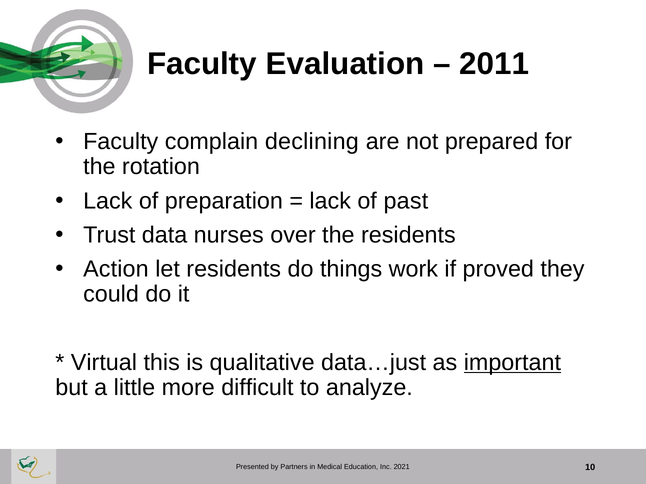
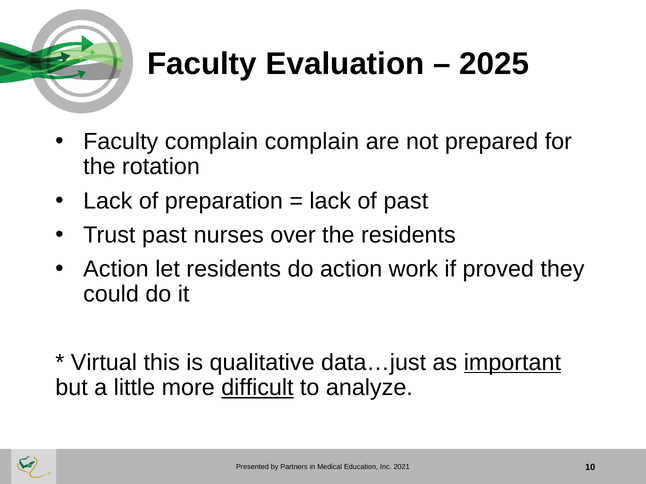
2011: 2011 -> 2025
complain declining: declining -> complain
Trust data: data -> past
do things: things -> action
difficult underline: none -> present
